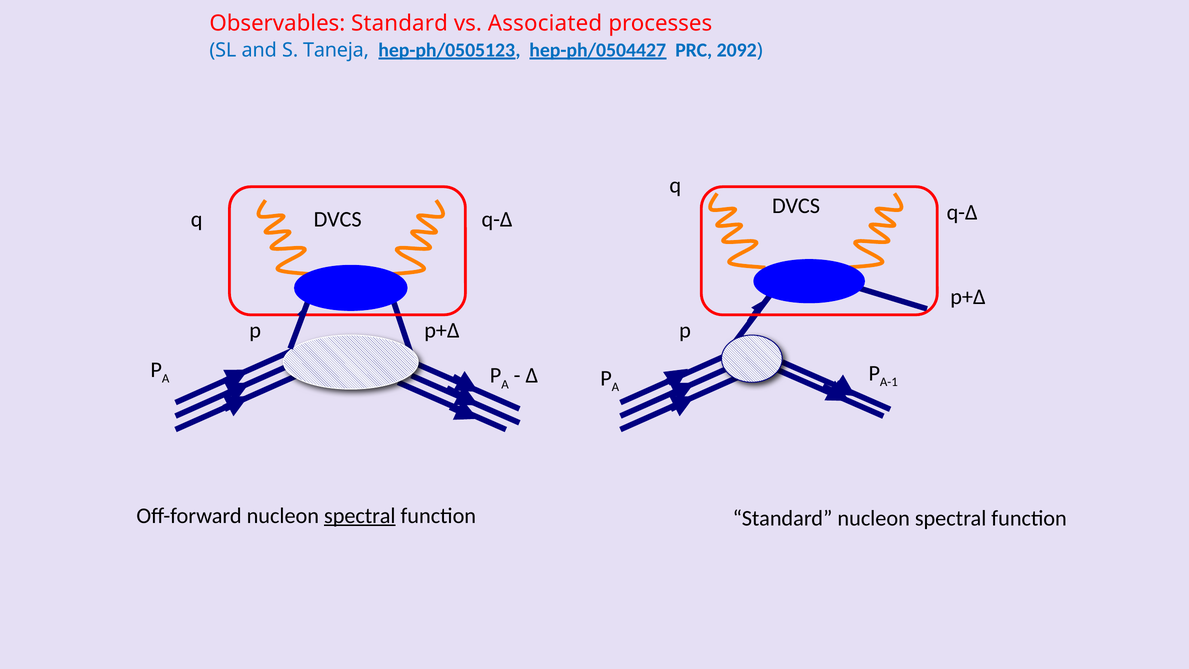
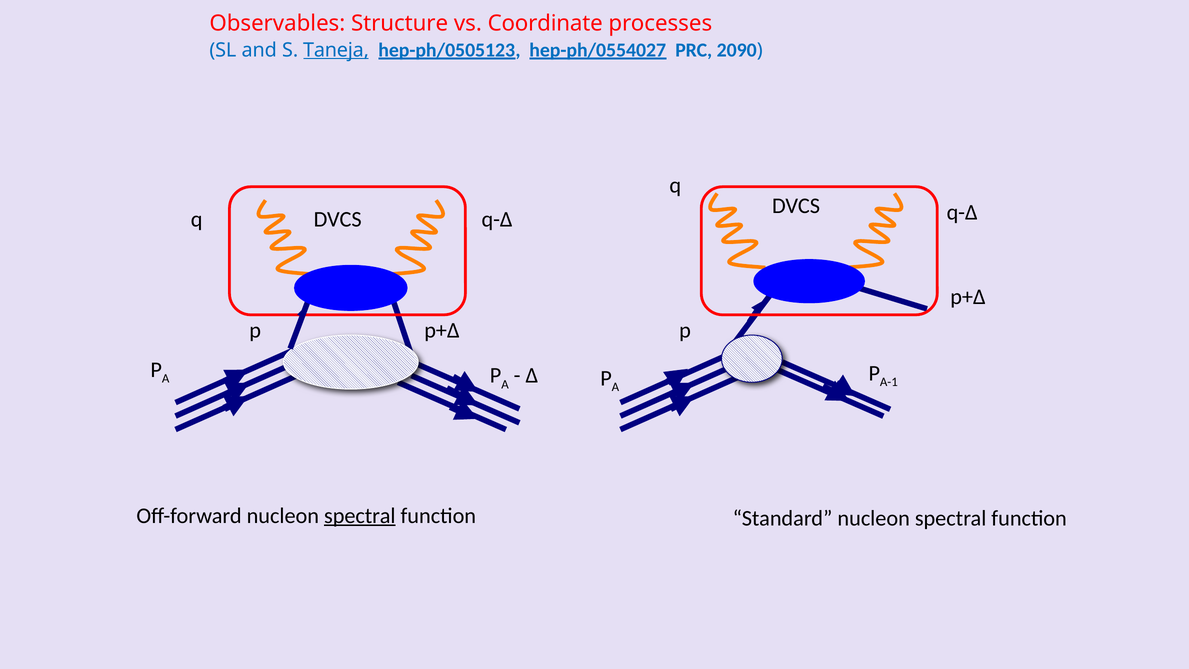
Observables Standard: Standard -> Structure
Associated: Associated -> Coordinate
Taneja underline: none -> present
hep-ph/0504427: hep-ph/0504427 -> hep-ph/0554027
2092: 2092 -> 2090
